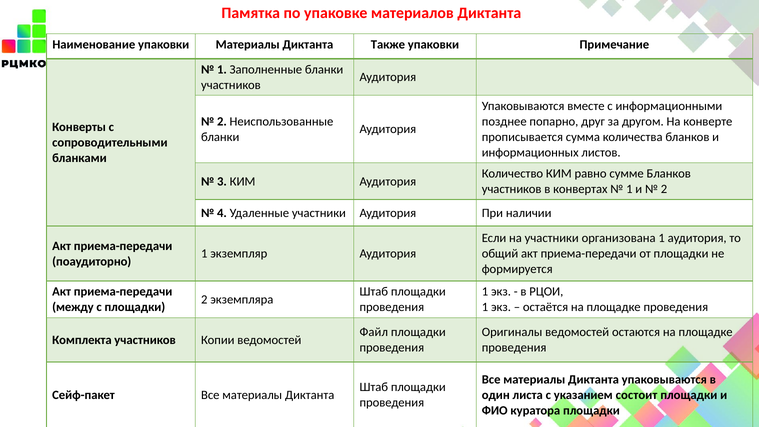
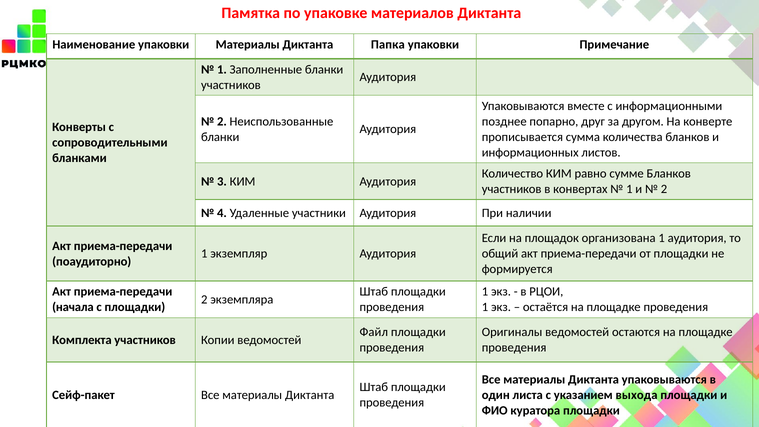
Также: Также -> Папка
на участники: участники -> площадок
между: между -> начала
состоит: состоит -> выхода
